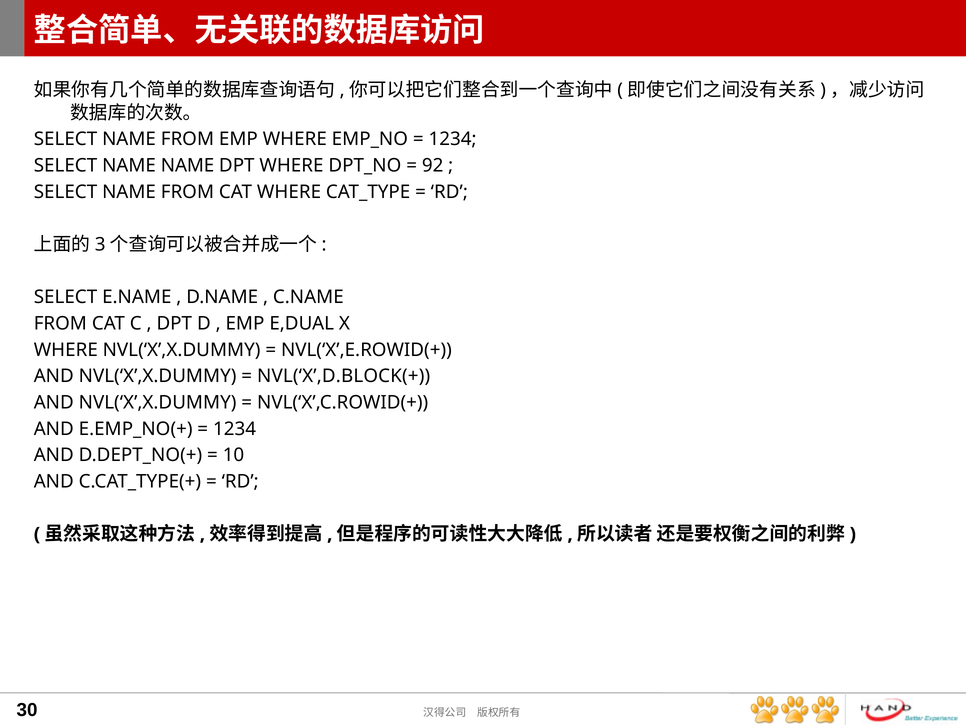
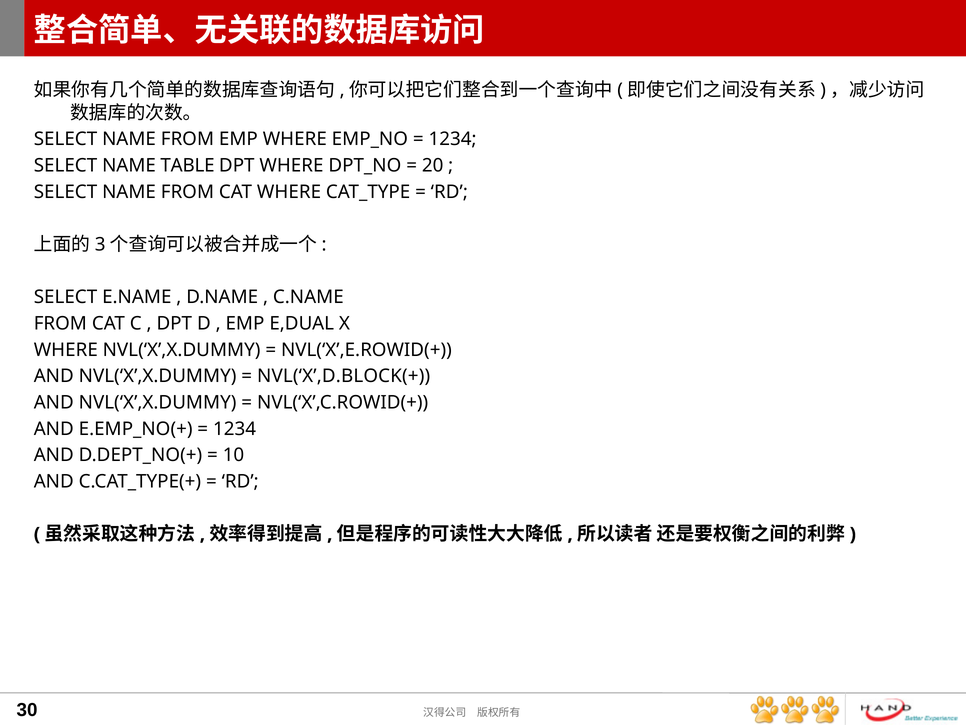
NAME NAME: NAME -> TABLE
92: 92 -> 20
